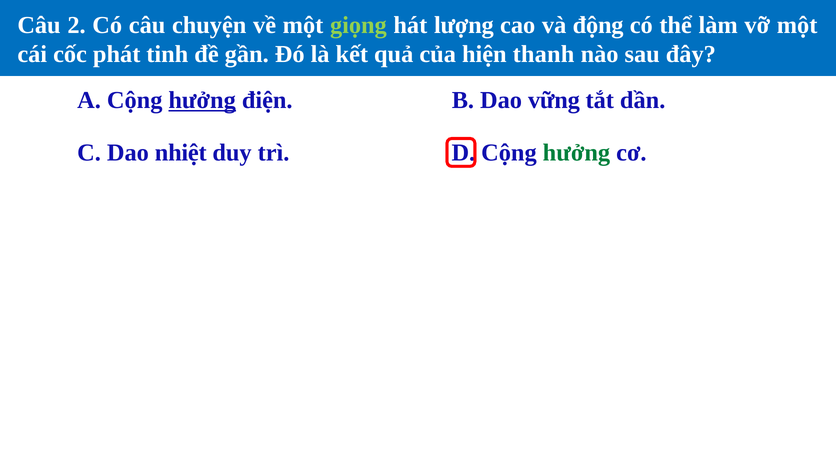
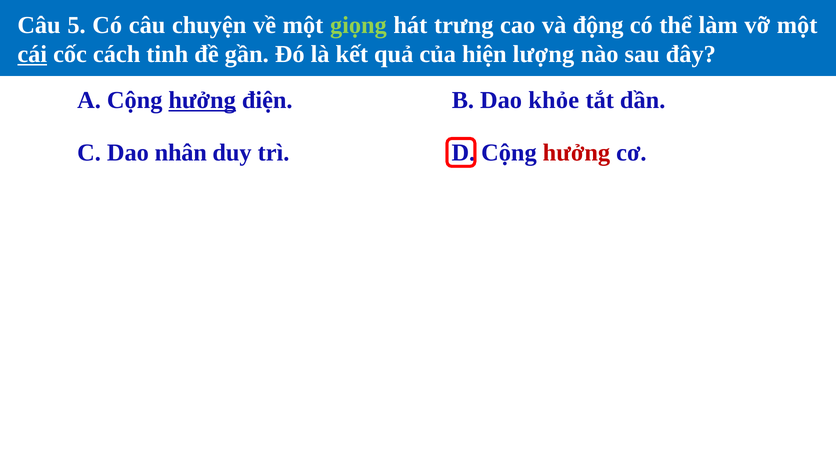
2: 2 -> 5
lượng: lượng -> trưng
cái underline: none -> present
phát: phát -> cách
thanh: thanh -> lượng
vững: vững -> khỏe
nhiệt: nhiệt -> nhân
hưởng at (576, 153) colour: green -> red
